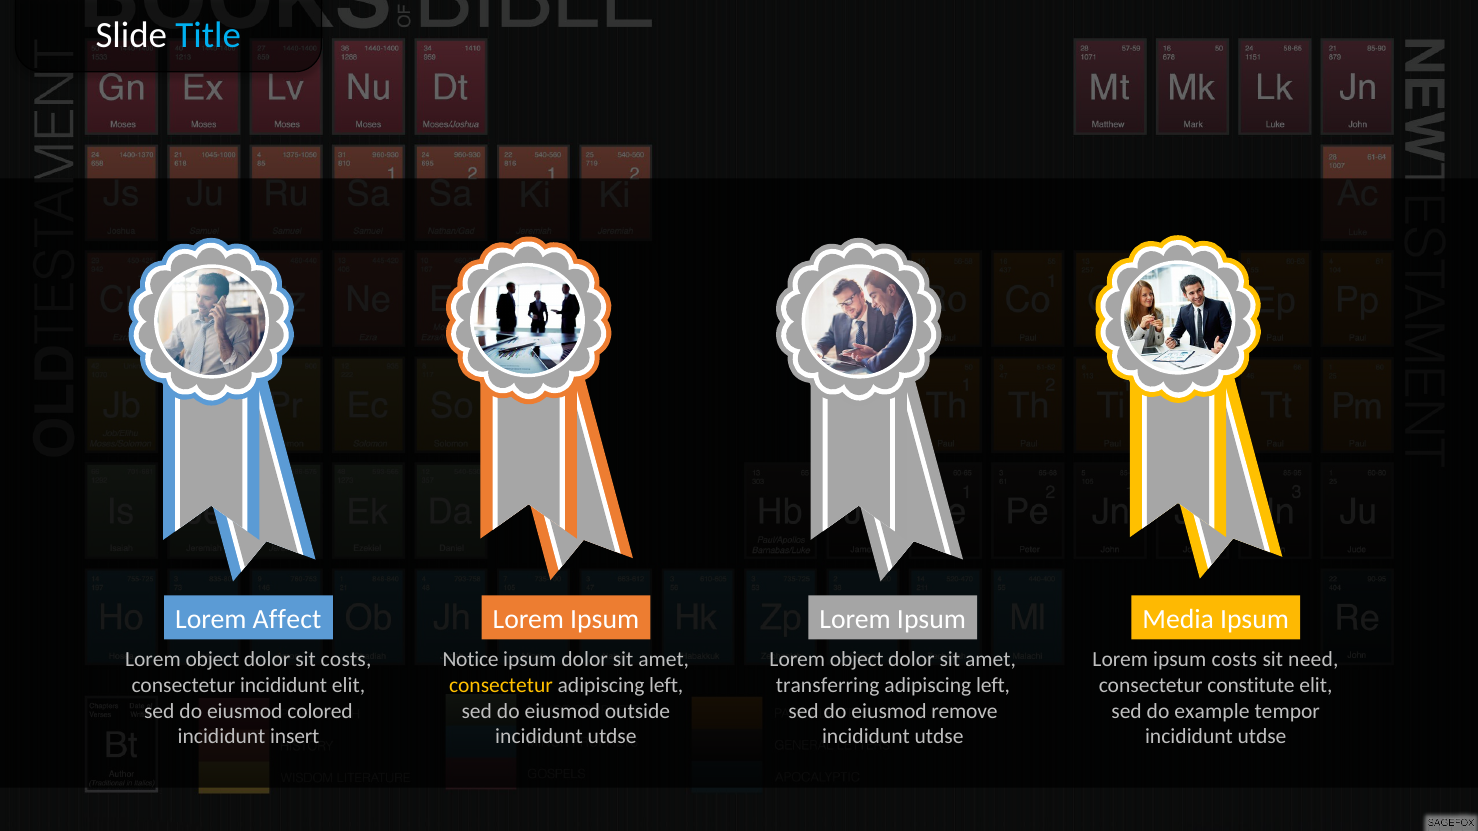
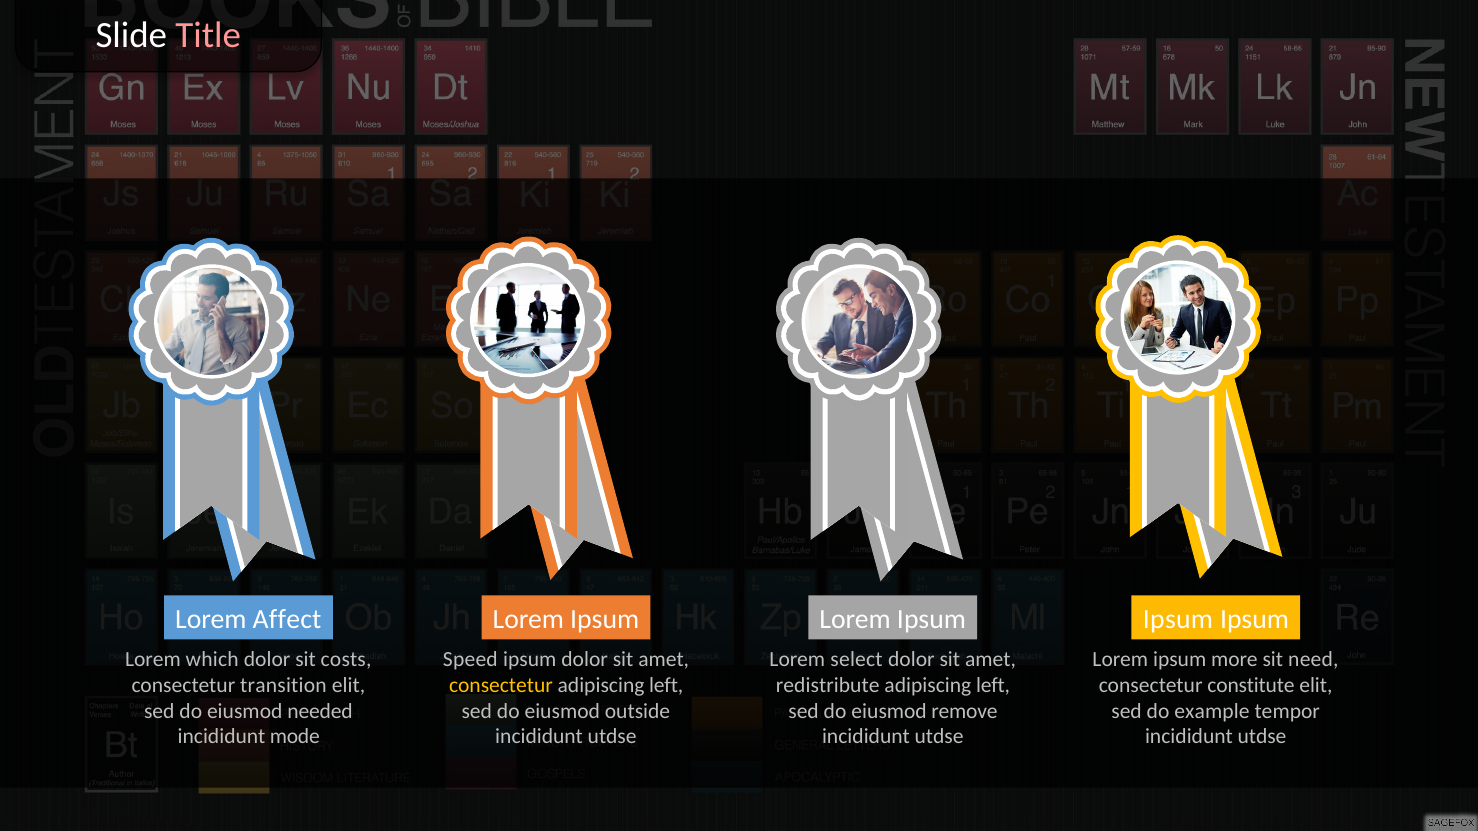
Title colour: light blue -> pink
Media at (1178, 620): Media -> Ipsum
object at (212, 660): object -> which
Notice: Notice -> Speed
object at (857, 660): object -> select
ipsum costs: costs -> more
consectetur incididunt: incididunt -> transition
transferring: transferring -> redistribute
colored: colored -> needed
insert: insert -> mode
